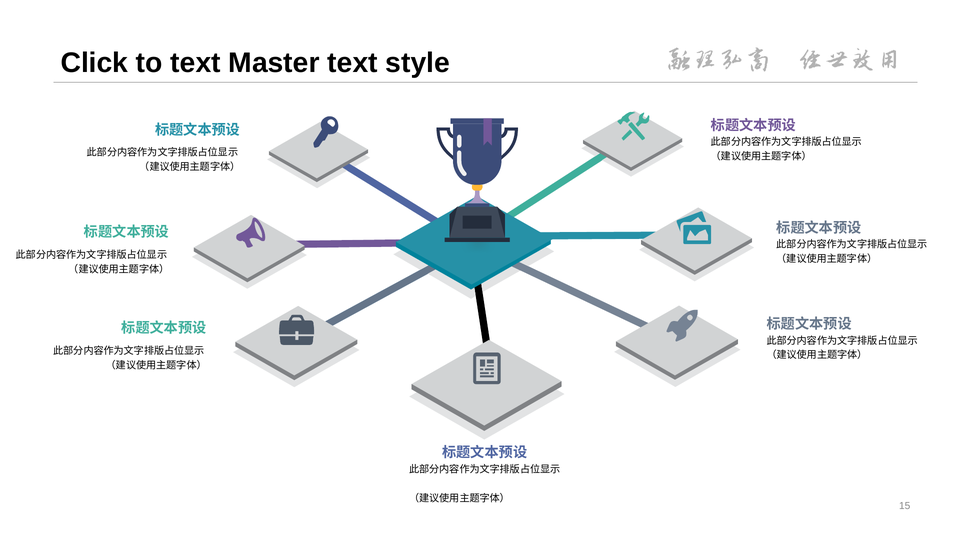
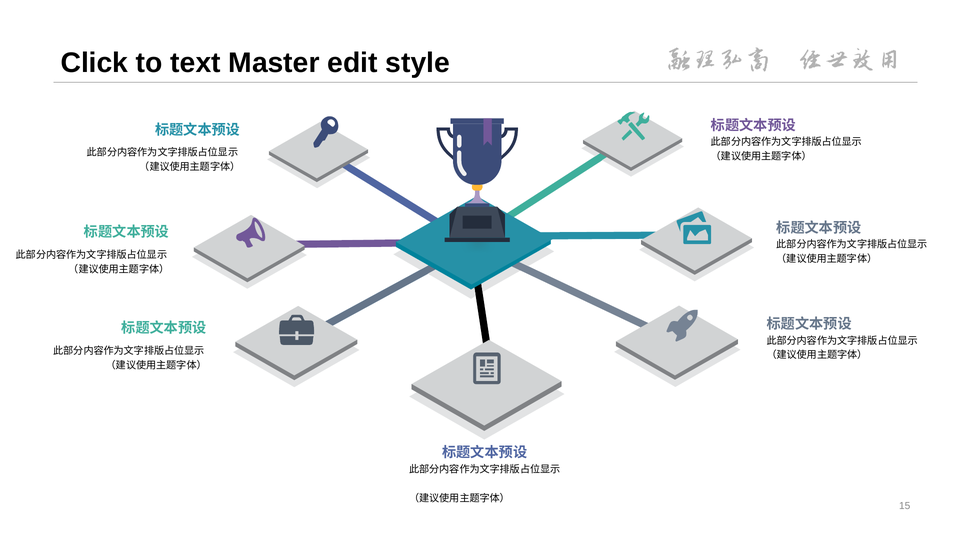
Master text: text -> edit
